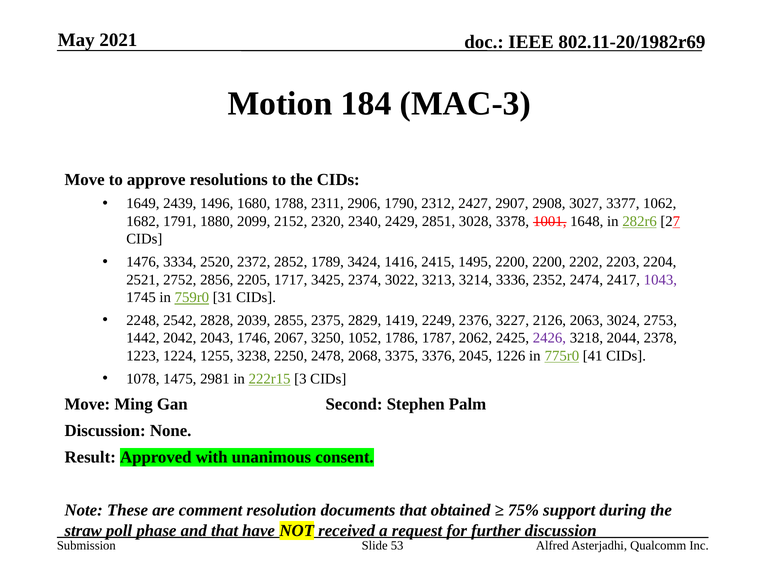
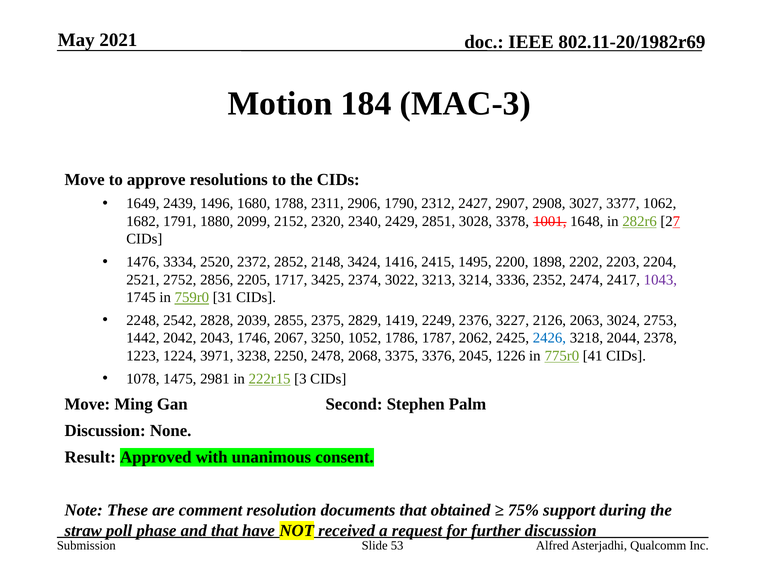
1789: 1789 -> 2148
2200 2200: 2200 -> 1898
2426 colour: purple -> blue
1255: 1255 -> 3971
